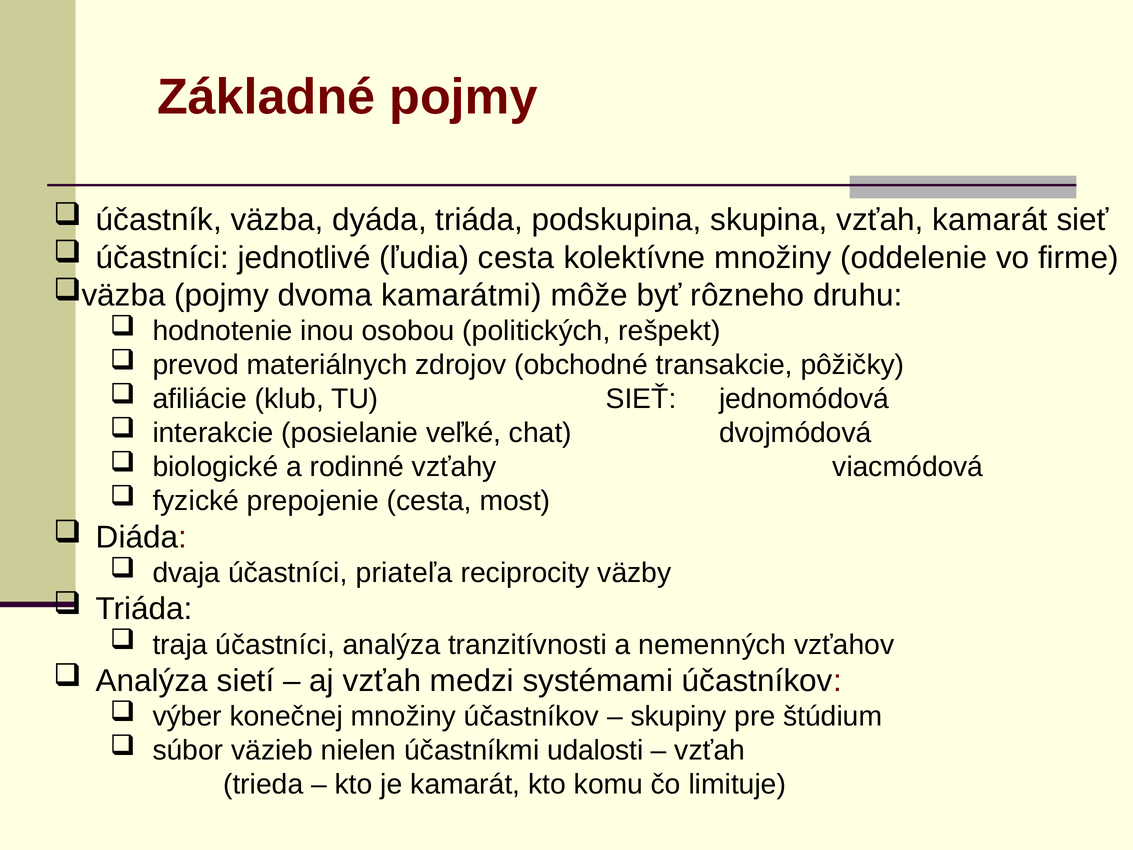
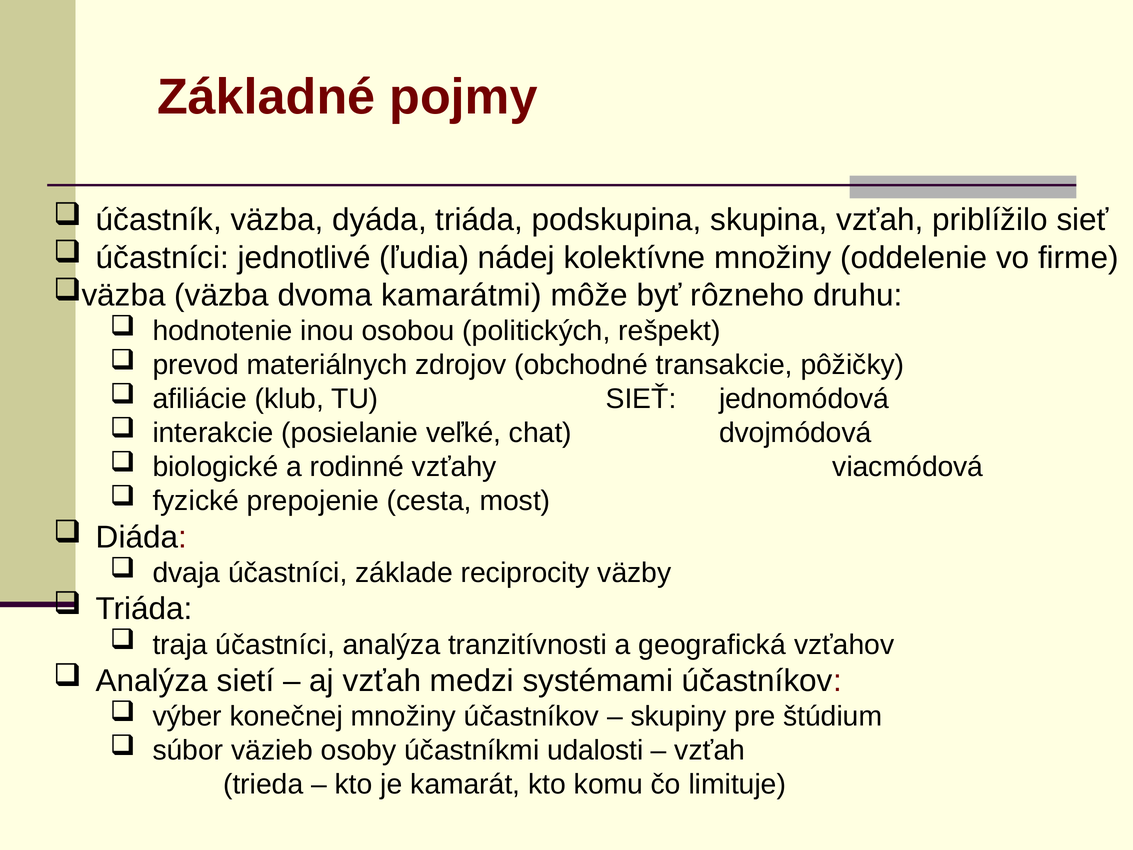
vzťah kamarát: kamarát -> priblížilo
ľudia cesta: cesta -> nádej
pojmy at (222, 295): pojmy -> väzba
priateľa: priateľa -> základe
nemenných: nemenných -> geografická
nielen: nielen -> osoby
